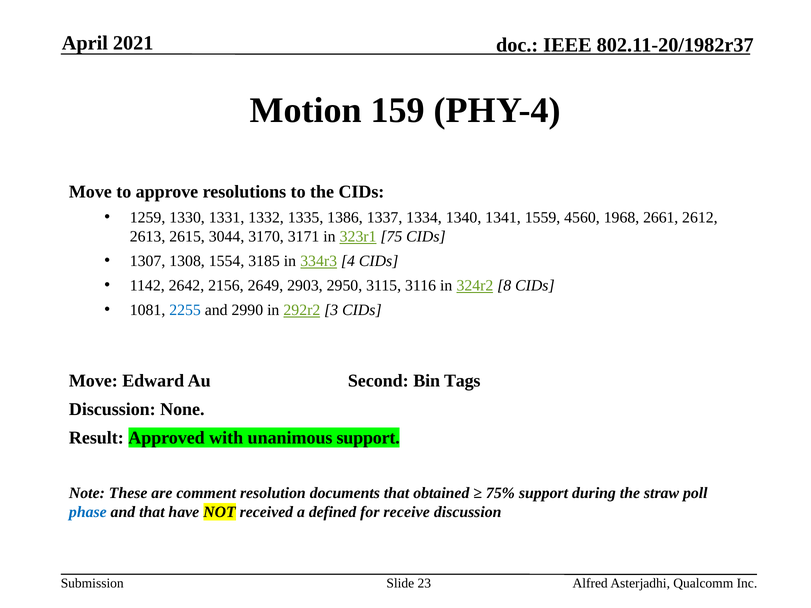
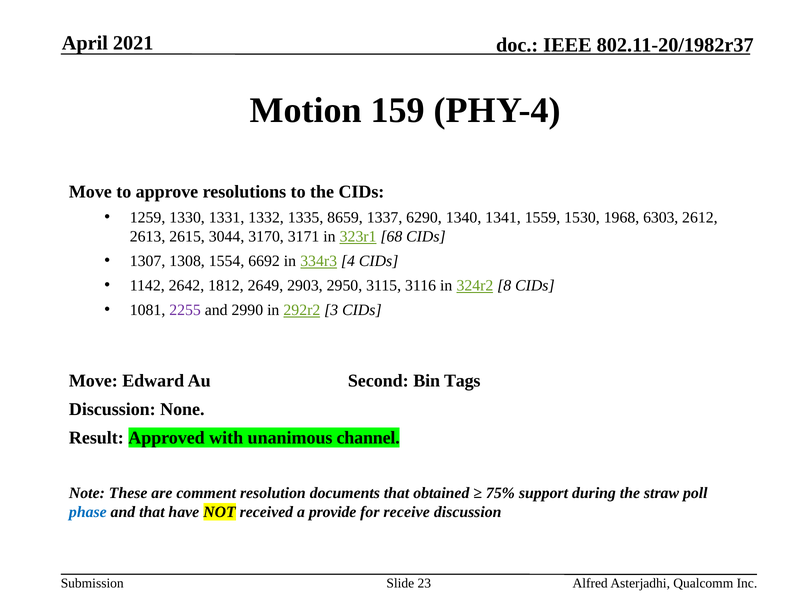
1386: 1386 -> 8659
1334: 1334 -> 6290
4560: 4560 -> 1530
2661: 2661 -> 6303
75: 75 -> 68
3185: 3185 -> 6692
2156: 2156 -> 1812
2255 colour: blue -> purple
unanimous support: support -> channel
defined: defined -> provide
